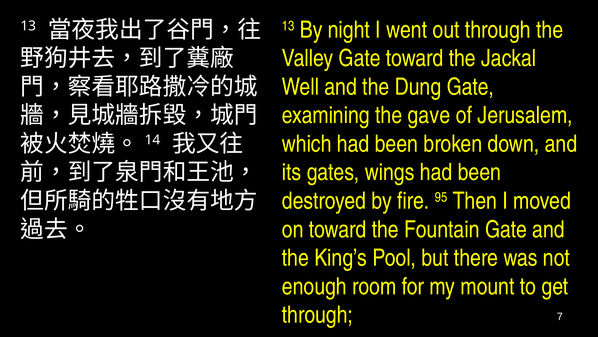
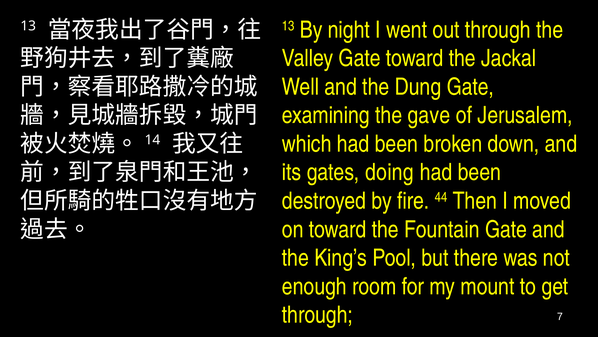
wings: wings -> doing
95: 95 -> 44
